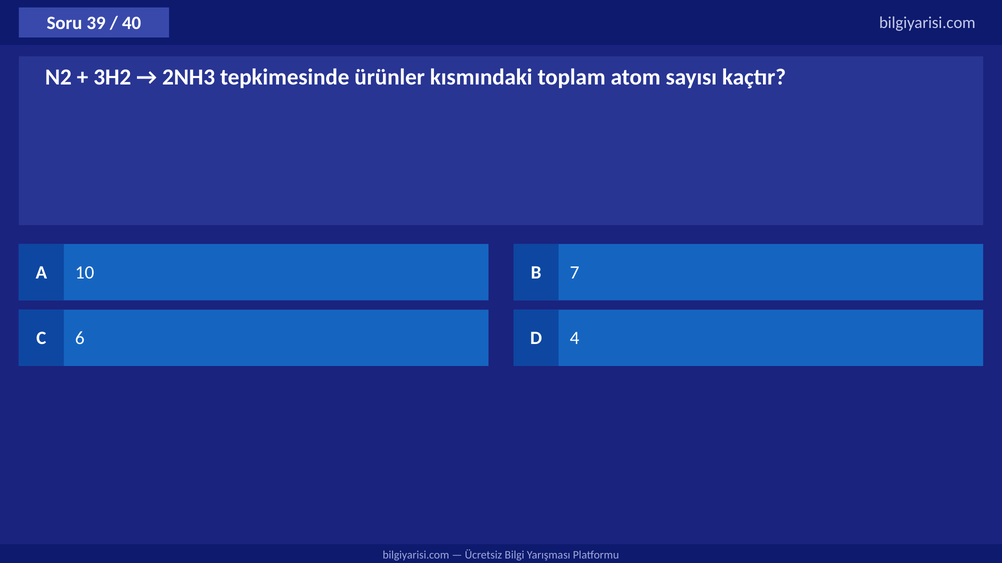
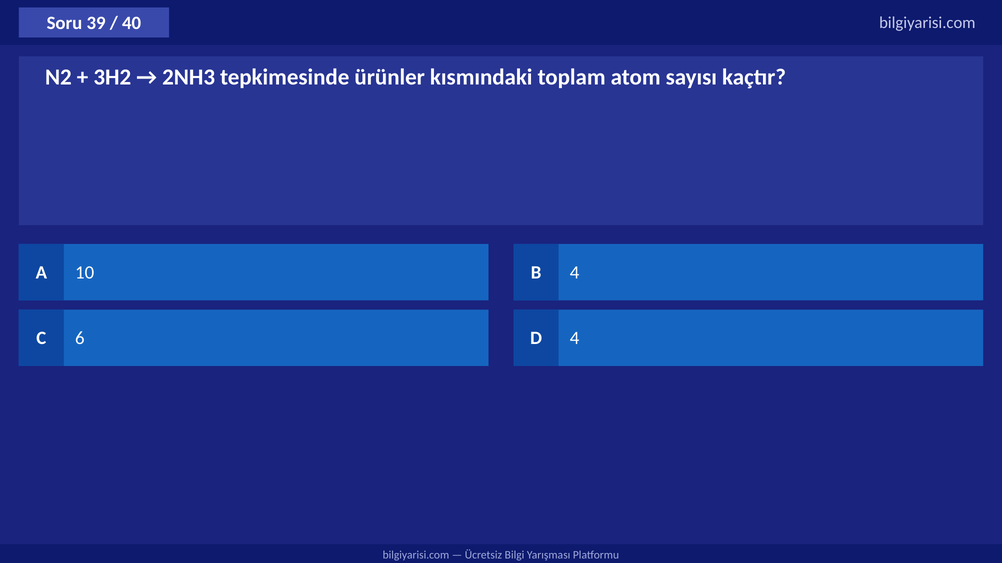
B 7: 7 -> 4
